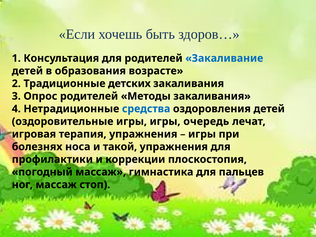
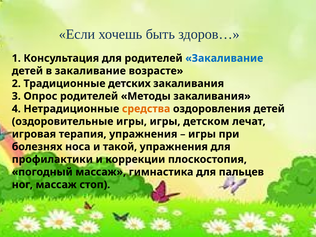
в образования: образования -> закаливание
средства colour: blue -> orange
очередь: очередь -> детском
